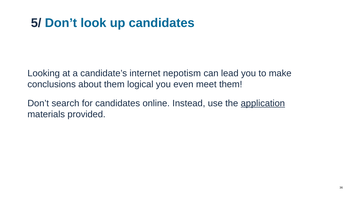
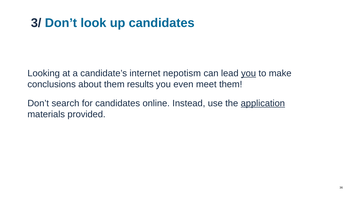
5/: 5/ -> 3/
you at (249, 74) underline: none -> present
logical: logical -> results
